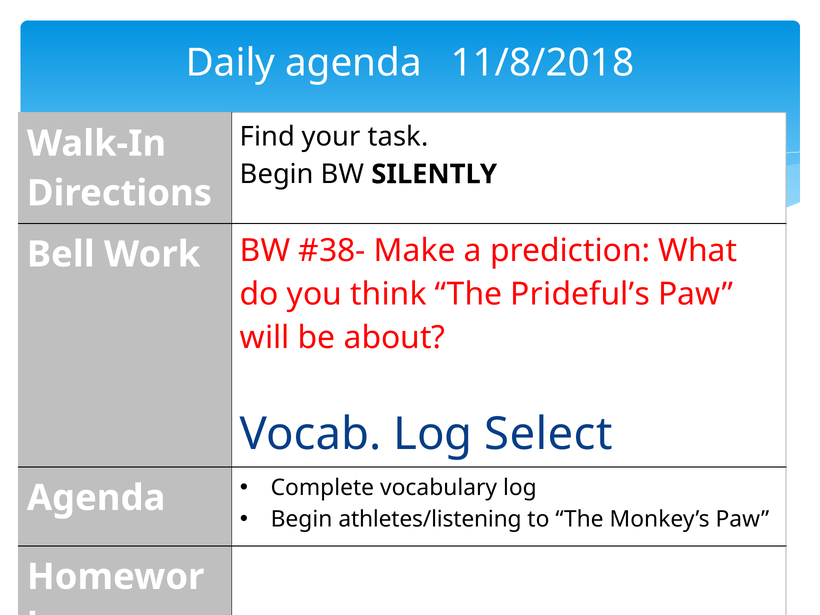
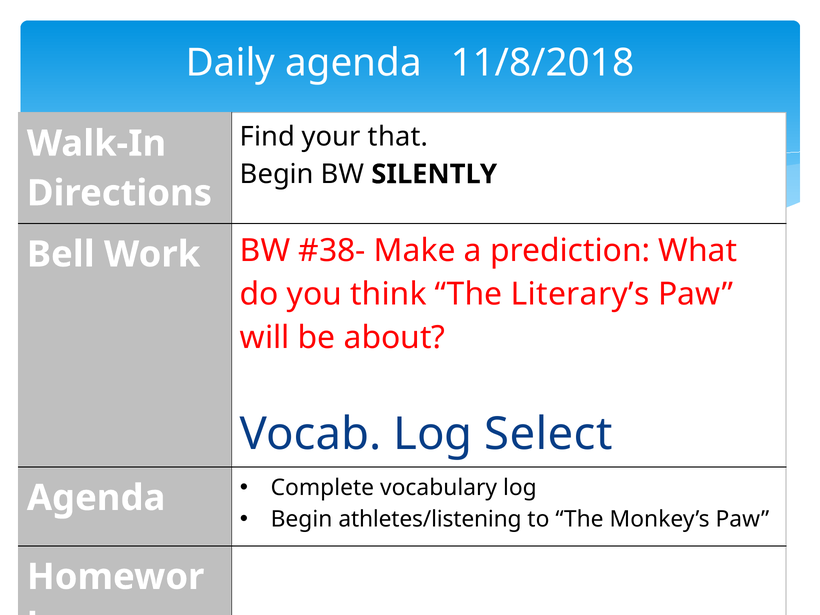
task: task -> that
Prideful’s: Prideful’s -> Literary’s
